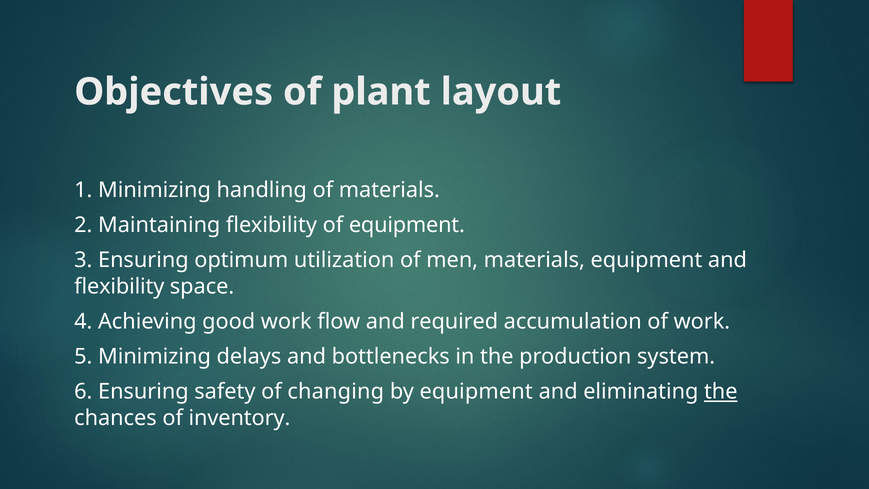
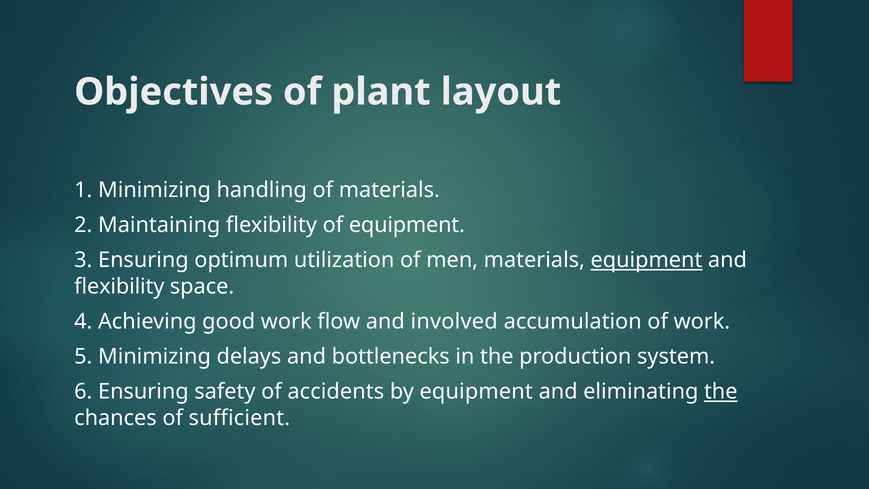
equipment at (646, 260) underline: none -> present
required: required -> involved
changing: changing -> accidents
inventory: inventory -> sufficient
